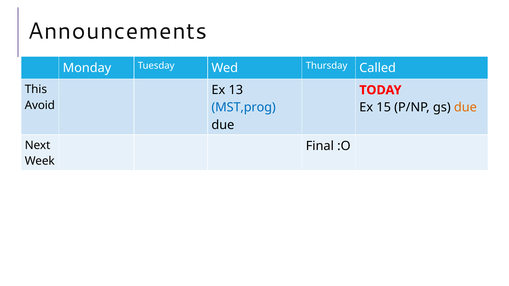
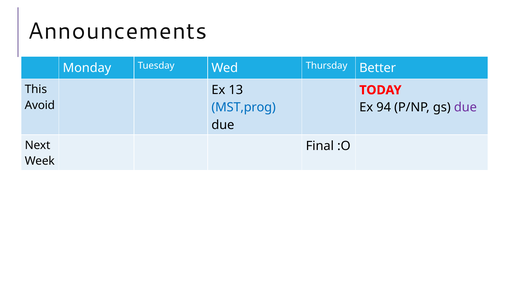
Called: Called -> Better
15: 15 -> 94
due at (465, 108) colour: orange -> purple
